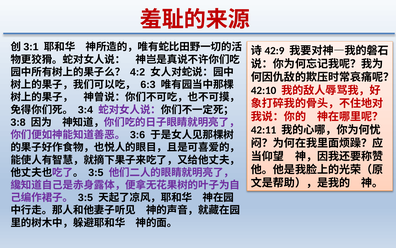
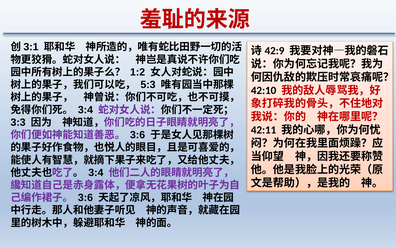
4:2: 4:2 -> 1:2
6:3: 6:3 -> 5:3
3:8: 3:8 -> 3:3
3:5 at (96, 172): 3:5 -> 3:4
3:5 at (85, 197): 3:5 -> 3:6
